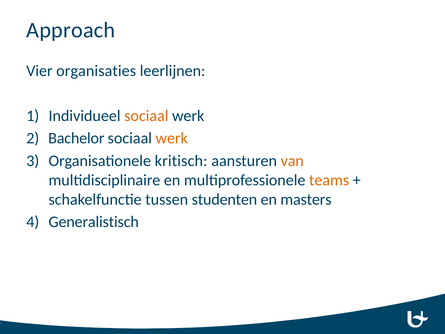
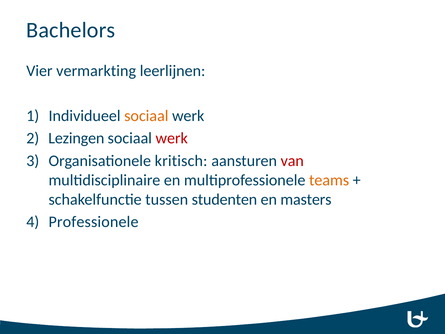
Approach: Approach -> Bachelors
organisaties: organisaties -> vermarkting
Bachelor: Bachelor -> Lezingen
werk at (172, 138) colour: orange -> red
van colour: orange -> red
Generalistisch: Generalistisch -> Professionele
